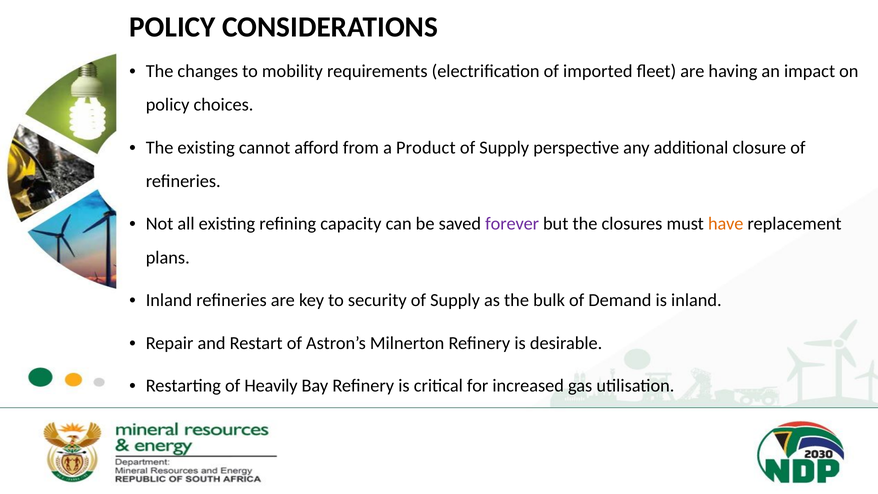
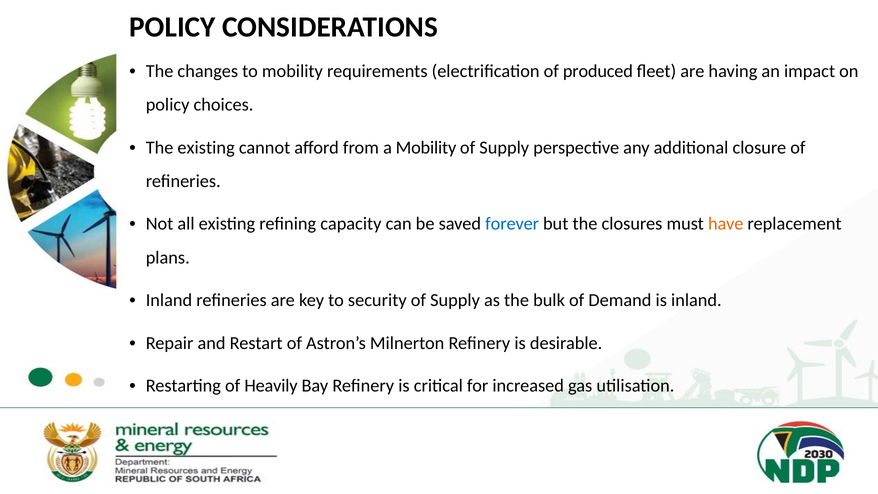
imported: imported -> produced
a Product: Product -> Mobility
forever colour: purple -> blue
